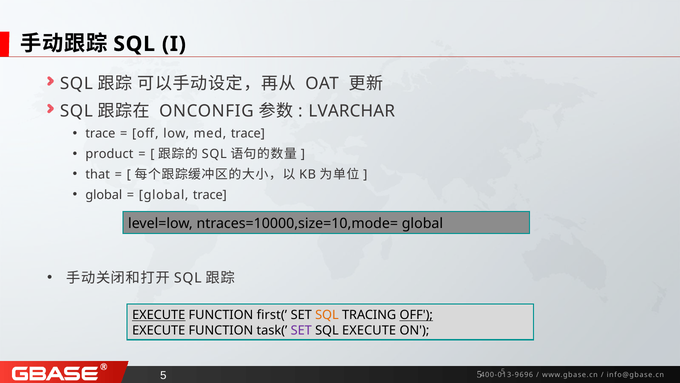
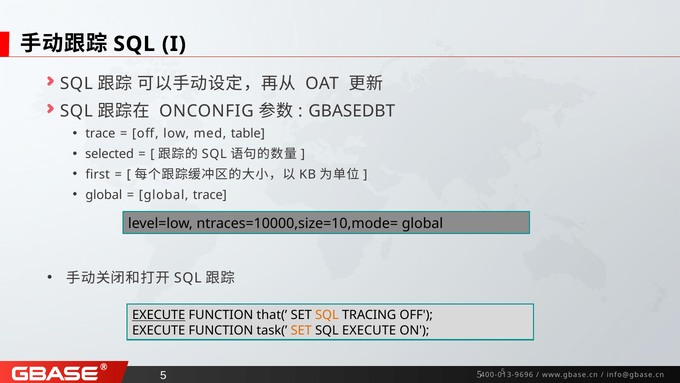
LVARCHAR: LVARCHAR -> GBASEDBT
med trace: trace -> table
product: product -> selected
that: that -> first
first(: first( -> that(
OFF at (416, 315) underline: present -> none
SET at (301, 330) colour: purple -> orange
